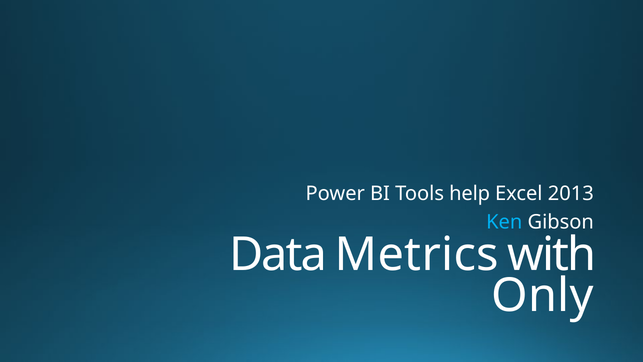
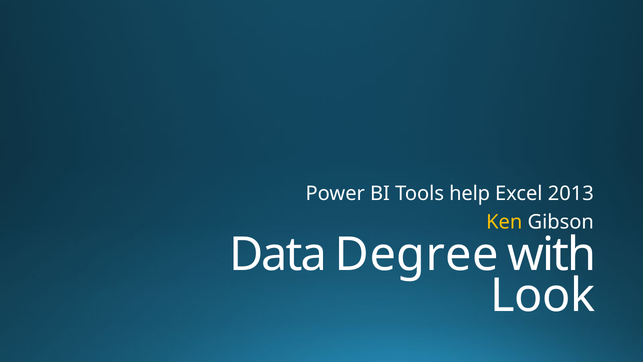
Ken colour: light blue -> yellow
Metrics: Metrics -> Degree
Only: Only -> Look
